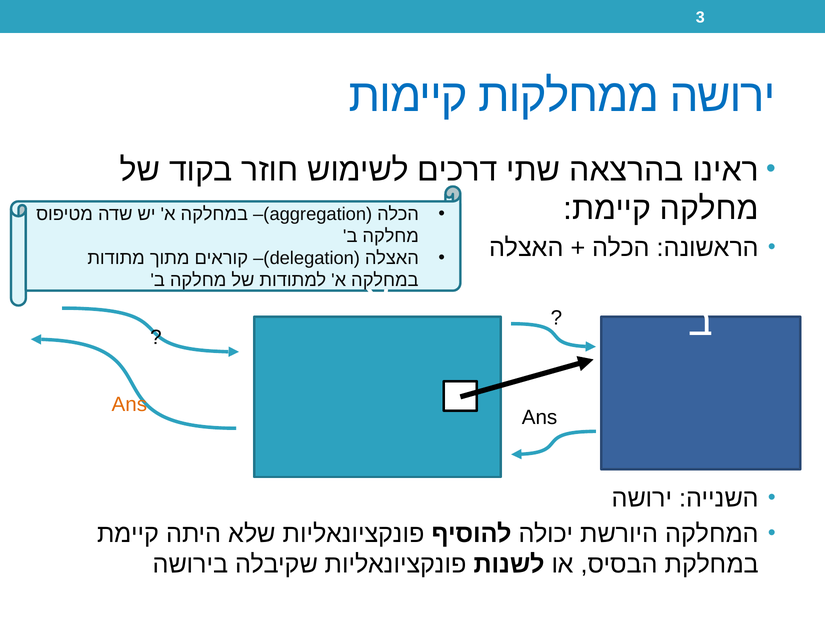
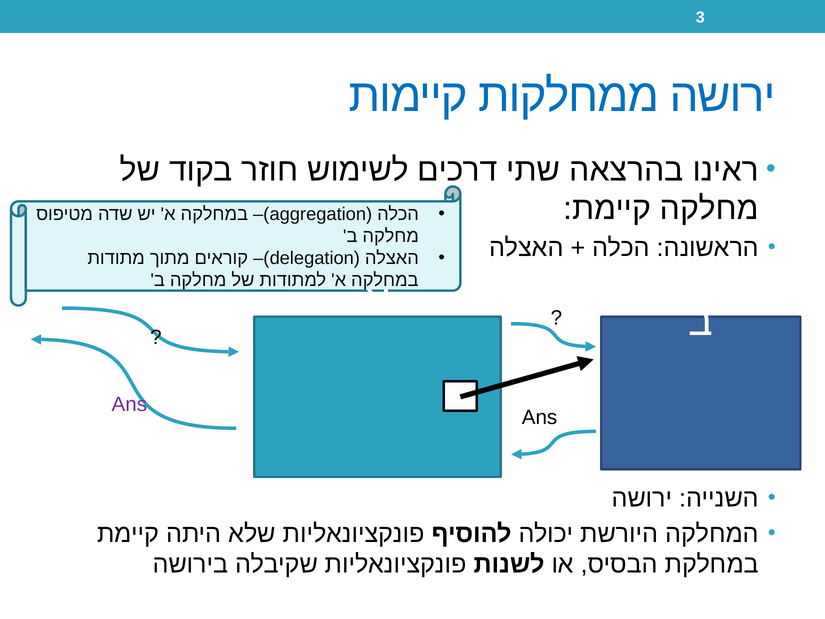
Ans at (129, 404) colour: orange -> purple
